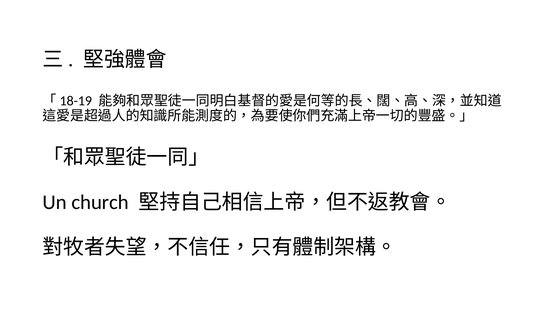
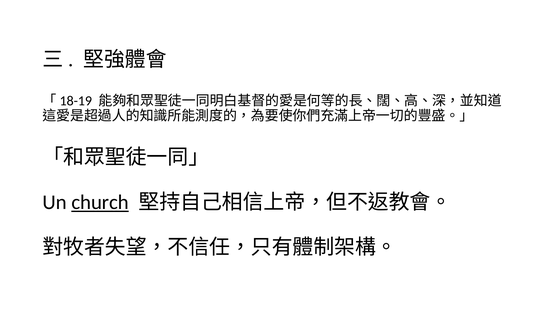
church underline: none -> present
